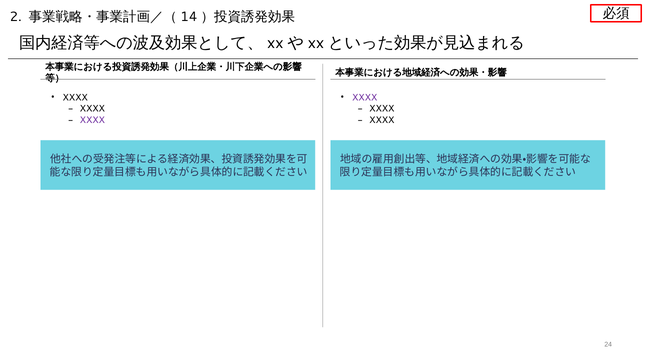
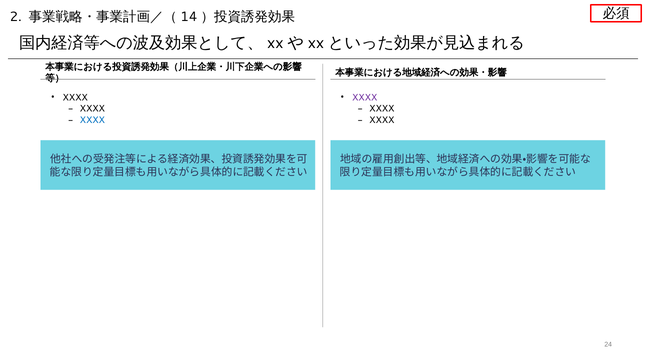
XXXX at (92, 120) colour: purple -> blue
